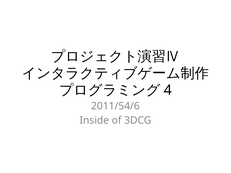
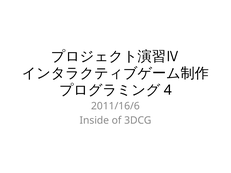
2011/54/6: 2011/54/6 -> 2011/16/6
